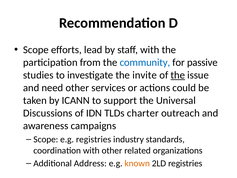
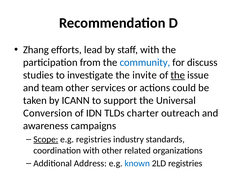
Scope at (36, 50): Scope -> Zhang
passive: passive -> discuss
need: need -> team
Discussions: Discussions -> Conversion
Scope at (46, 139) underline: none -> present
known colour: orange -> blue
